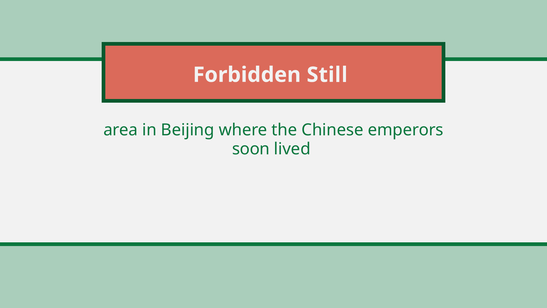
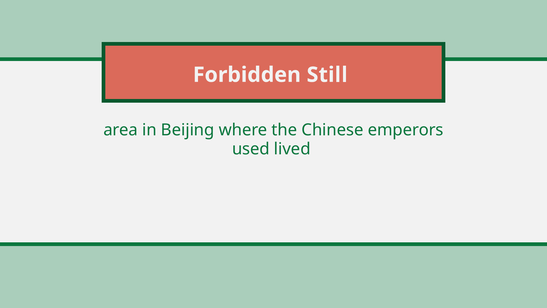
soon: soon -> used
